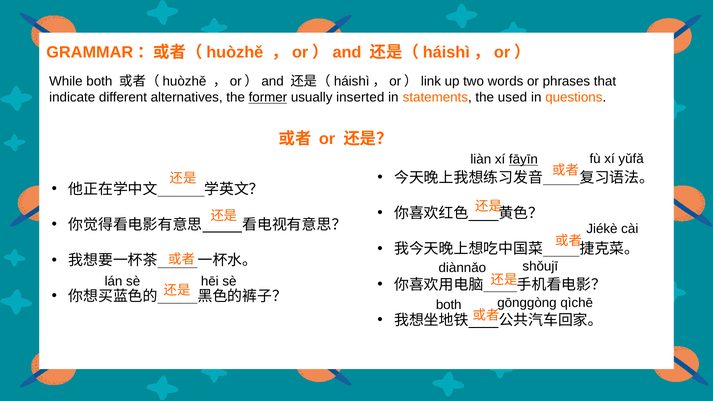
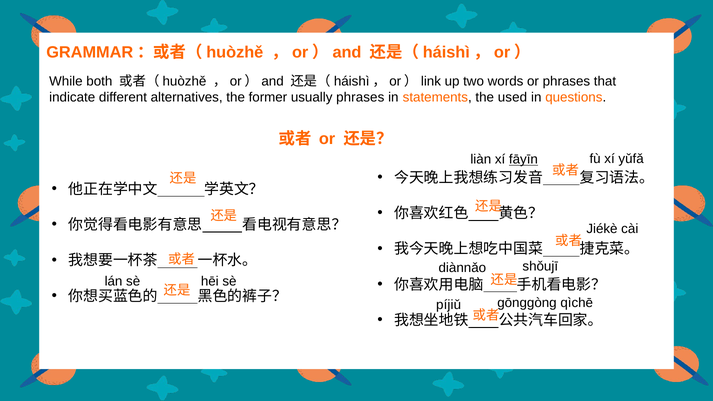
former underline: present -> none
usually inserted: inserted -> phrases
both at (449, 305): both -> píjiǔ
